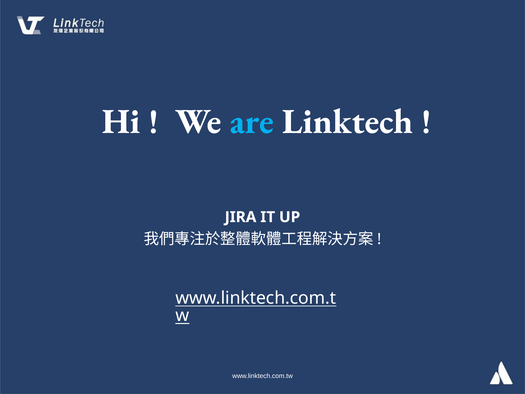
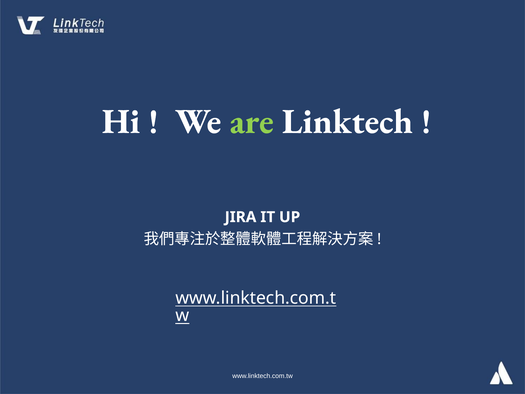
are colour: light blue -> light green
